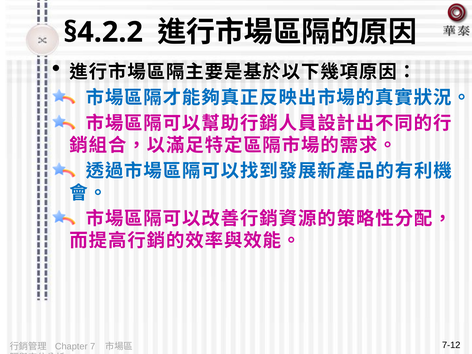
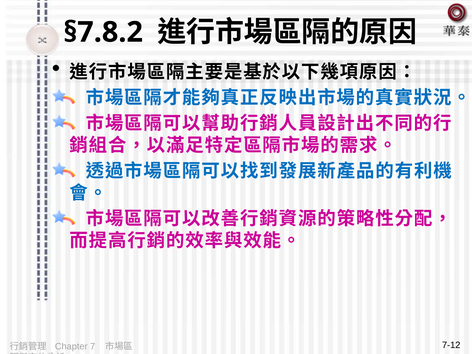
§4.2.2: §4.2.2 -> §7.8.2
